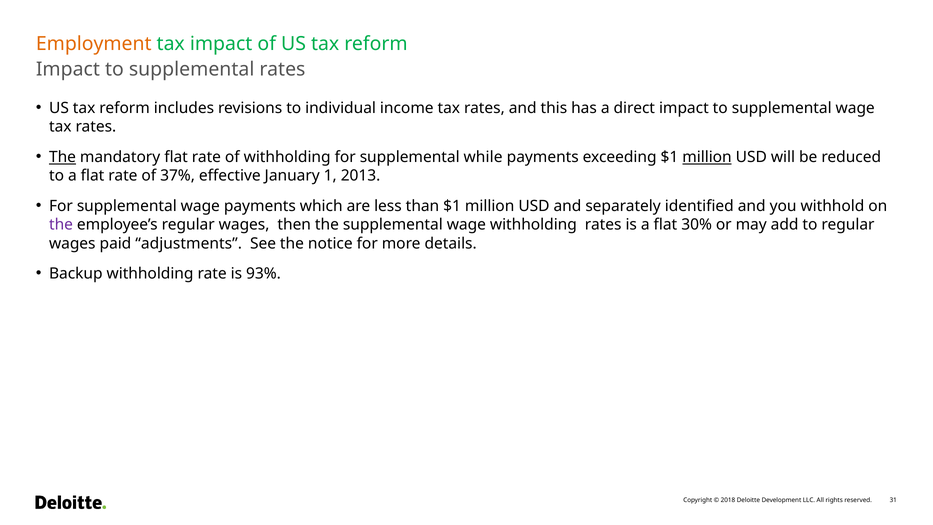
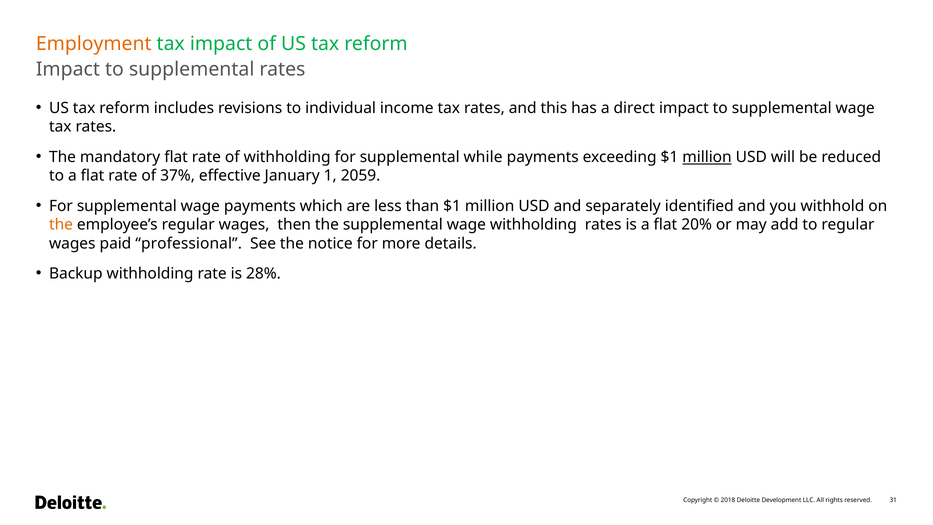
The at (63, 157) underline: present -> none
2013: 2013 -> 2059
the at (61, 225) colour: purple -> orange
30%: 30% -> 20%
adjustments: adjustments -> professional
93%: 93% -> 28%
